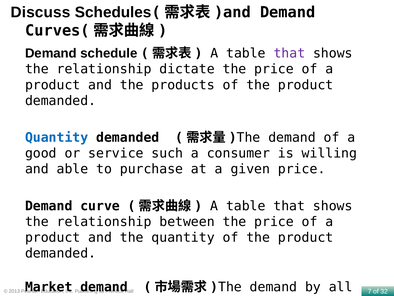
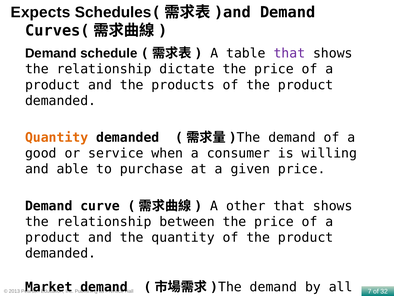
Discuss: Discuss -> Expects
Quantity at (57, 137) colour: blue -> orange
such: such -> when
table at (246, 206): table -> other
